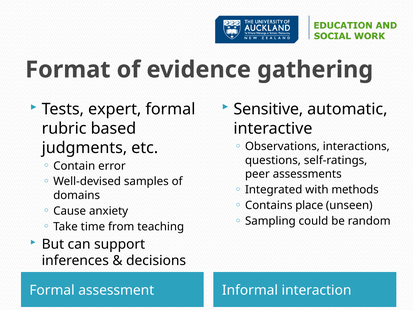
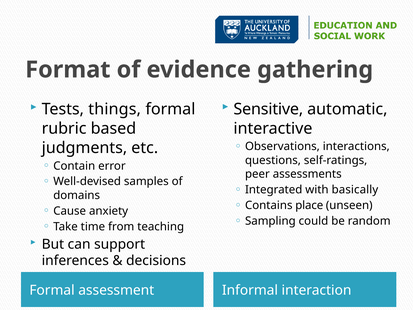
expert: expert -> things
methods: methods -> basically
